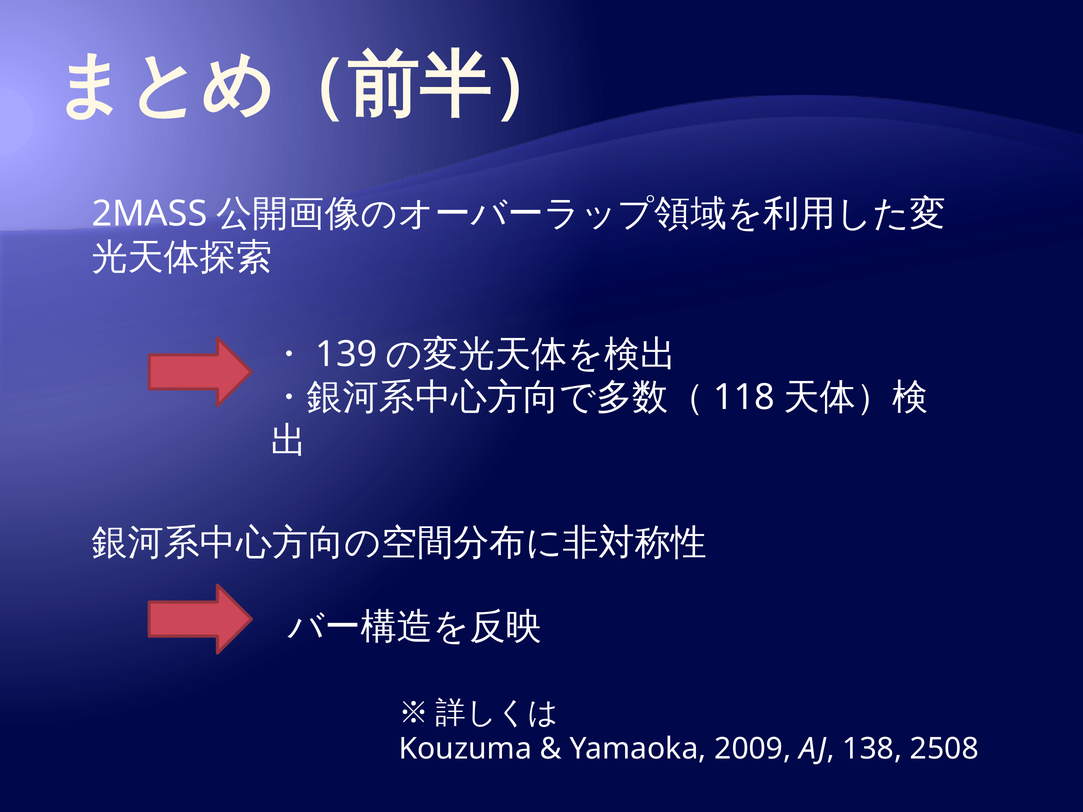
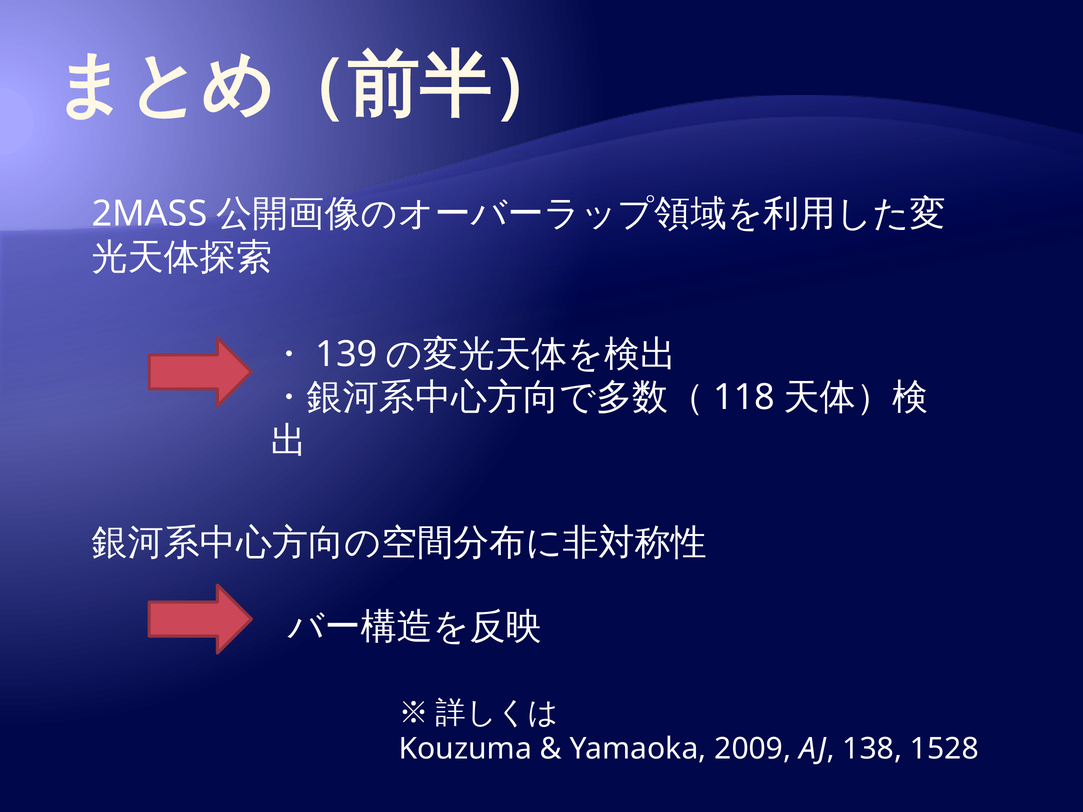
2508: 2508 -> 1528
